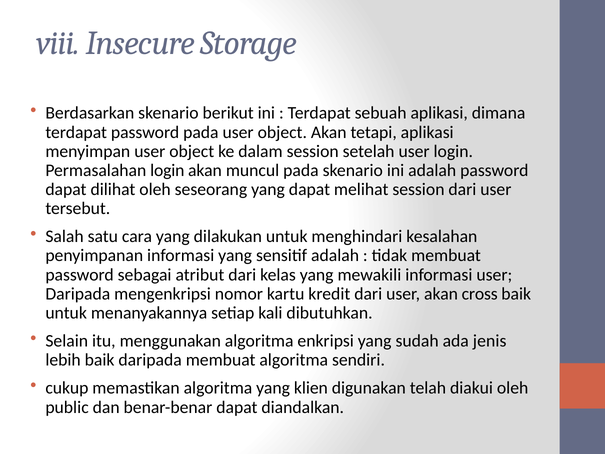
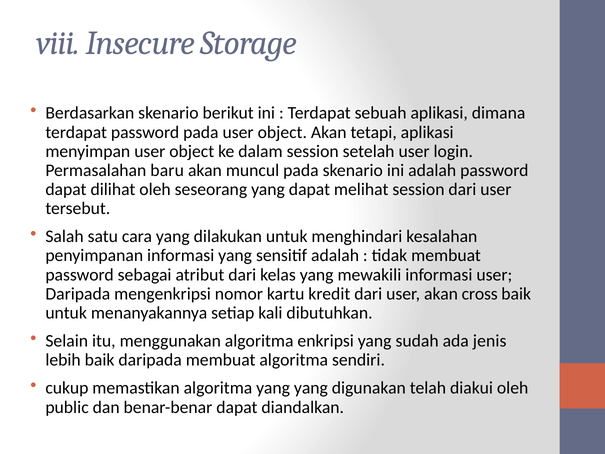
Permasalahan login: login -> baru
yang klien: klien -> yang
